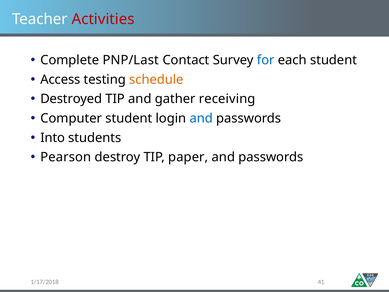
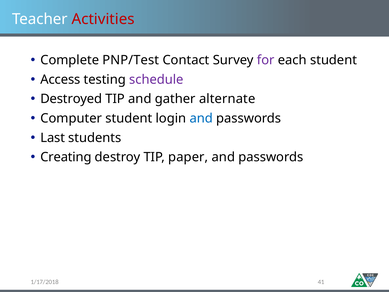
PNP/Last: PNP/Last -> PNP/Test
for colour: blue -> purple
schedule colour: orange -> purple
receiving: receiving -> alternate
Into: Into -> Last
Pearson: Pearson -> Creating
